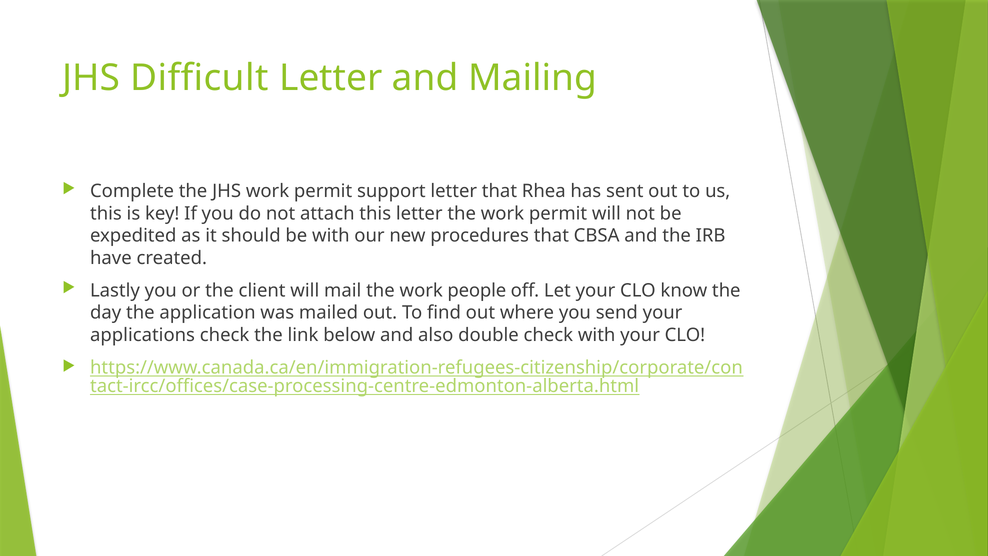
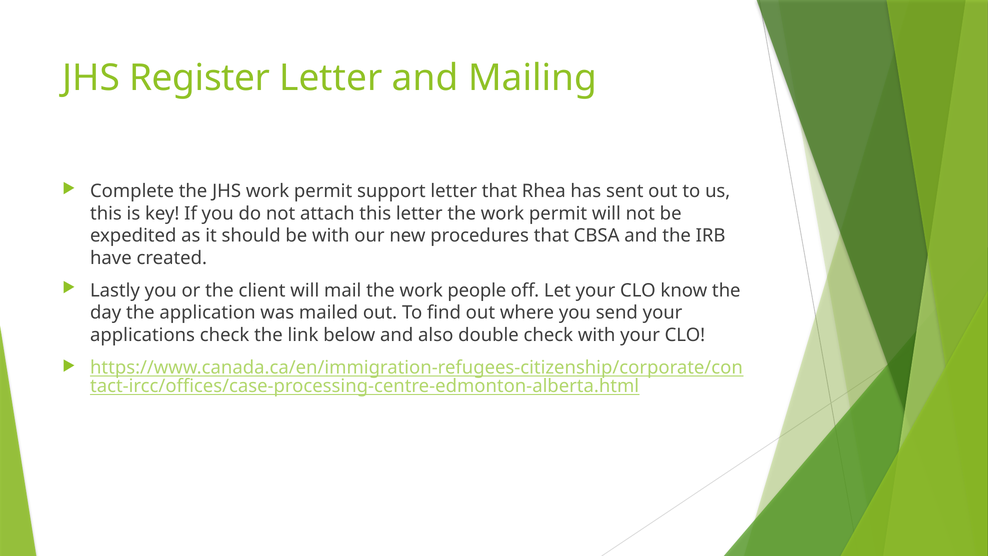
Difficult: Difficult -> Register
